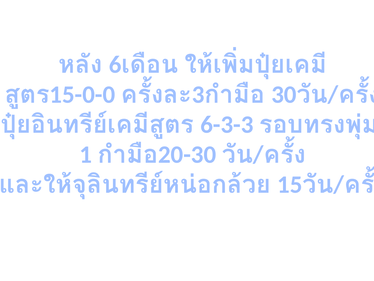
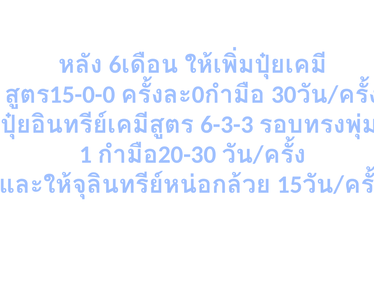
3: 3 -> 0
